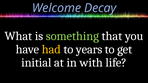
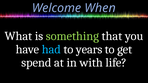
Decay: Decay -> When
had colour: yellow -> light blue
initial: initial -> spend
